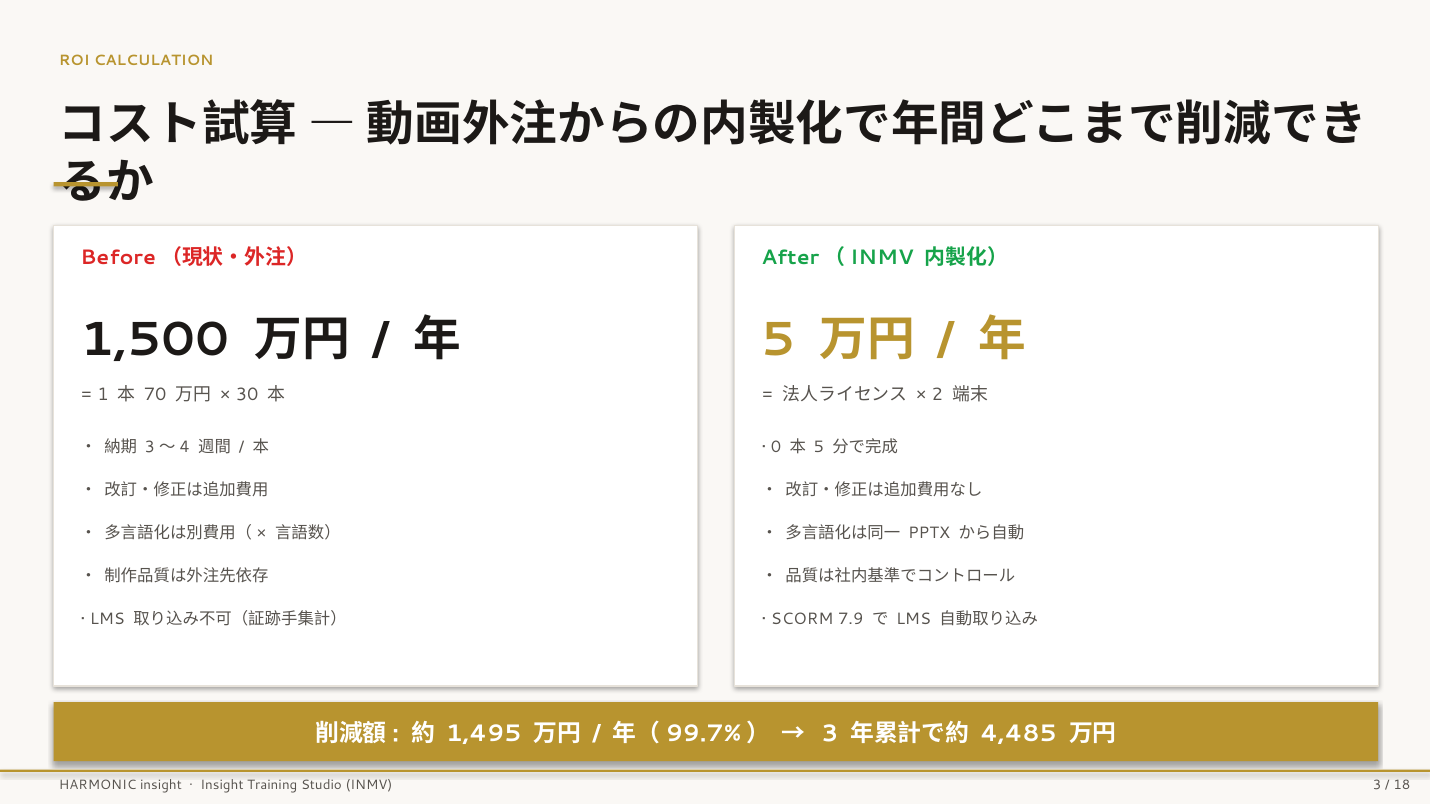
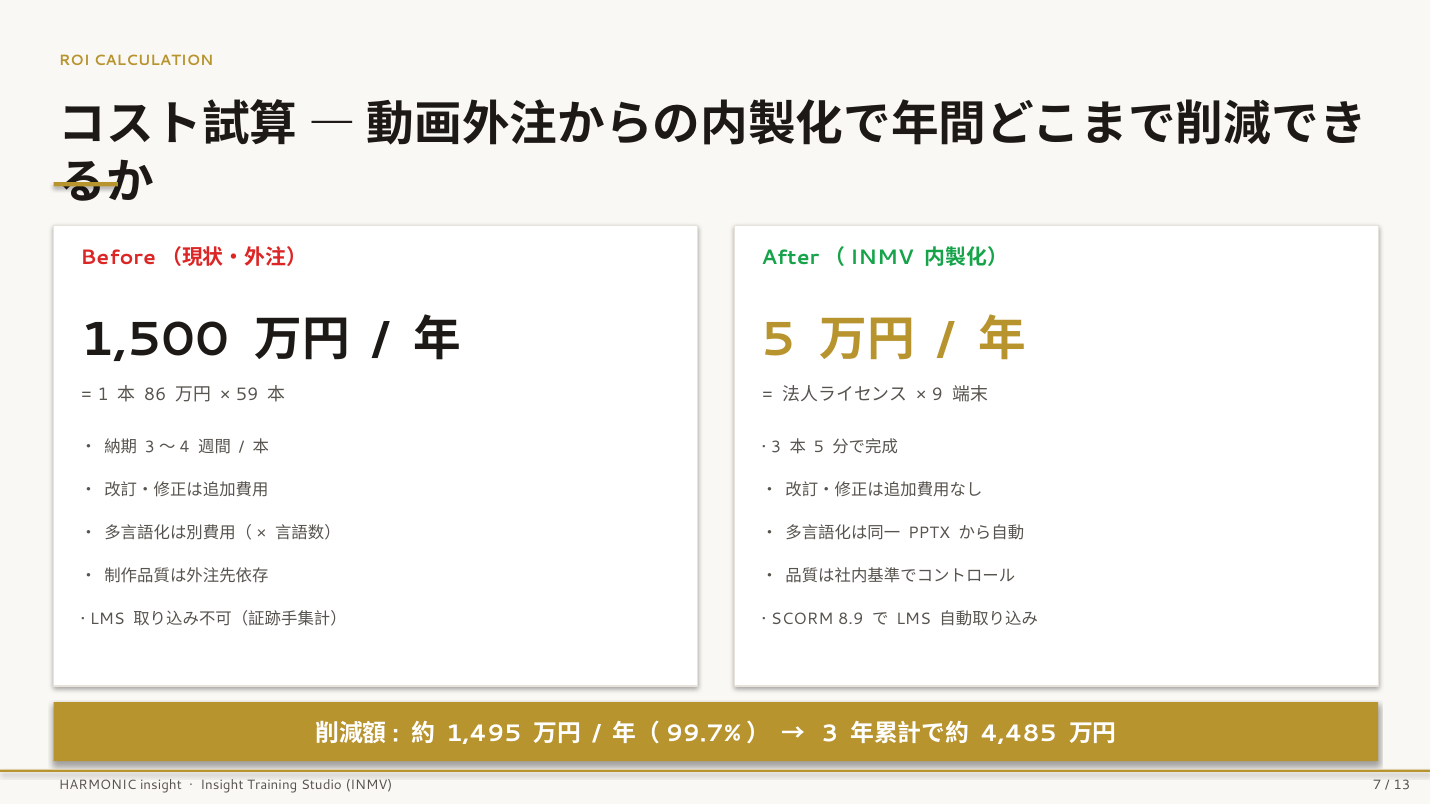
70: 70 -> 86
30: 30 -> 59
2: 2 -> 9
0 at (776, 447): 0 -> 3
7.9: 7.9 -> 8.9
INMV 3: 3 -> 7
18: 18 -> 13
